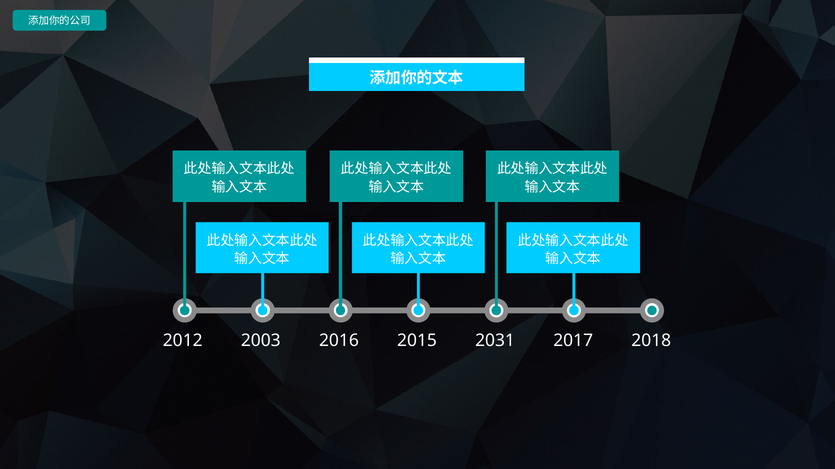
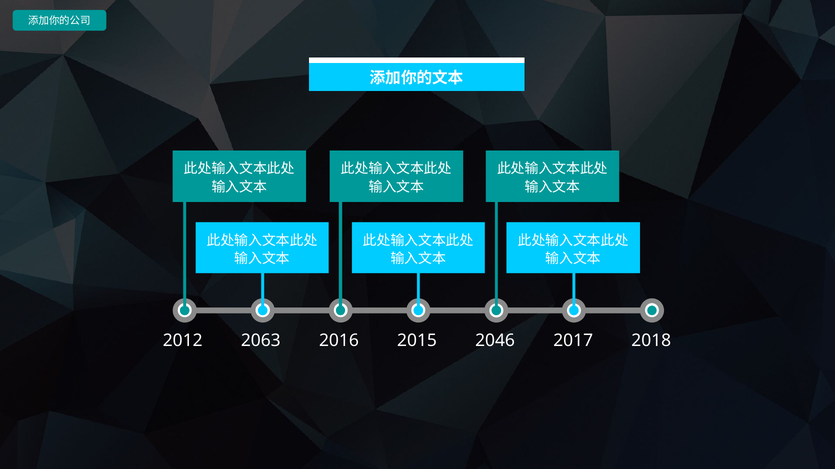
2003: 2003 -> 2063
2031: 2031 -> 2046
